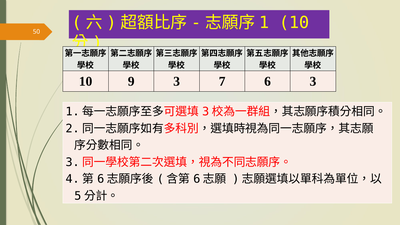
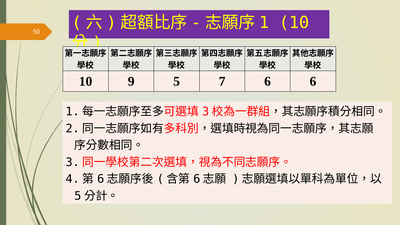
9 3: 3 -> 5
6 3: 3 -> 6
